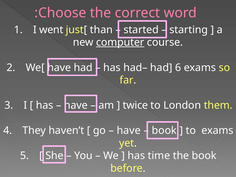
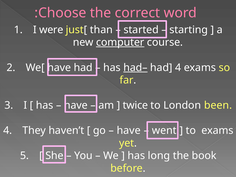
went: went -> were
had– underline: none -> present
had 6: 6 -> 4
them: them -> been
book at (164, 130): book -> went
time: time -> long
